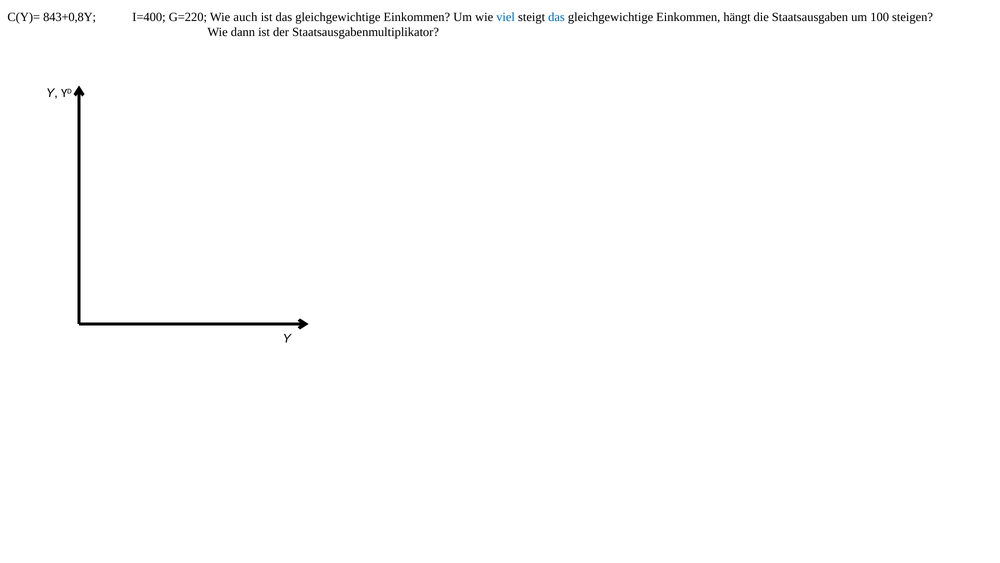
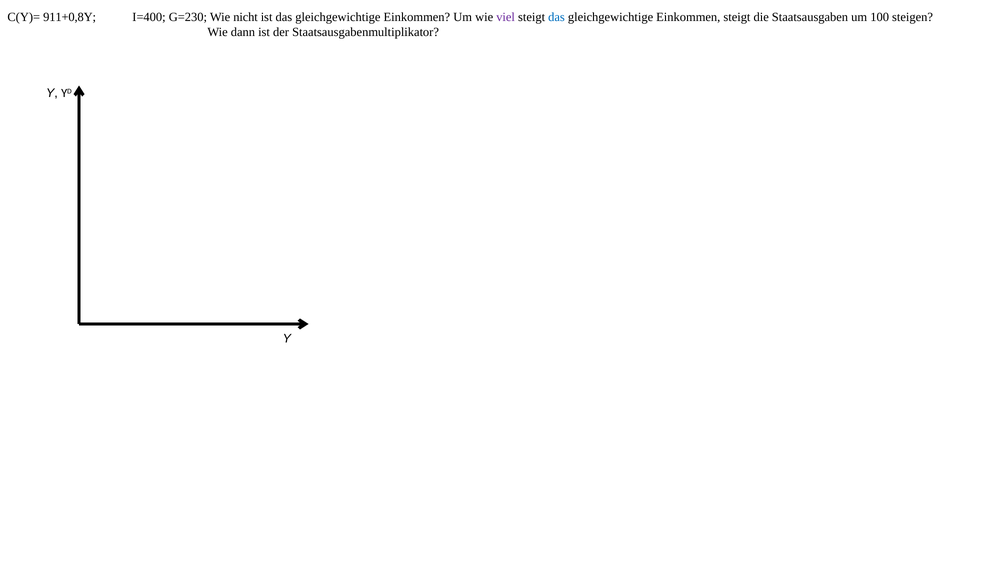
843+0,8Y: 843+0,8Y -> 911+0,8Y
G=220: G=220 -> G=230
auch: auch -> nicht
viel colour: blue -> purple
Einkommen hängt: hängt -> steigt
